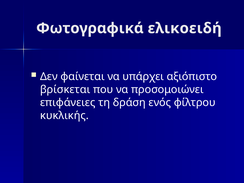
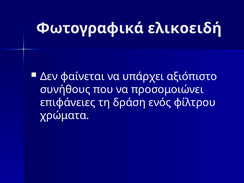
βρίσκεται: βρίσκεται -> συνήθους
κυκλικής: κυκλικής -> χρώματα
